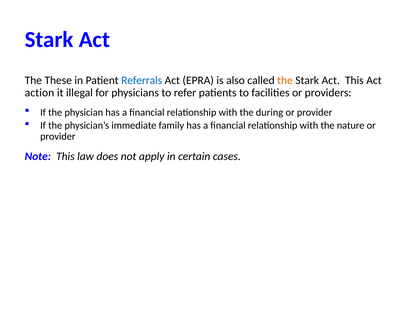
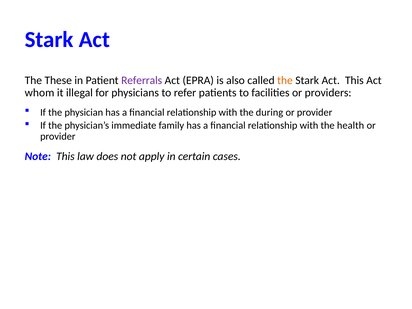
Referrals colour: blue -> purple
action: action -> whom
nature: nature -> health
